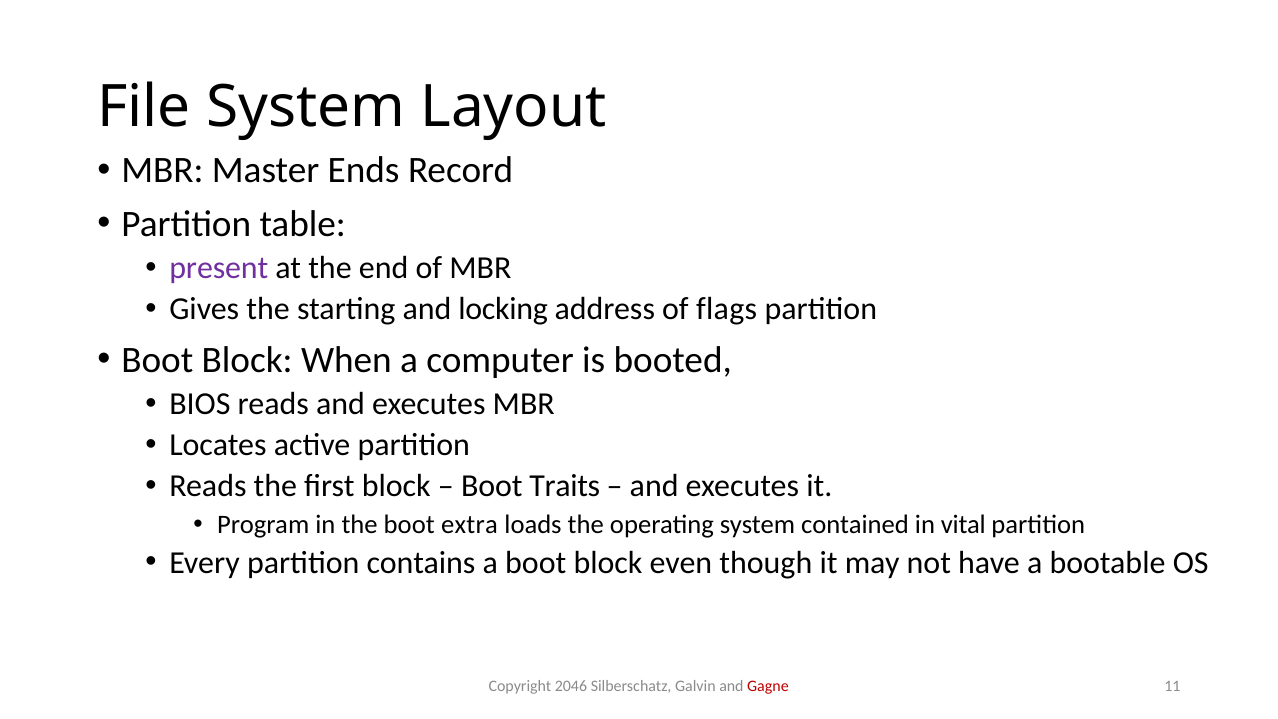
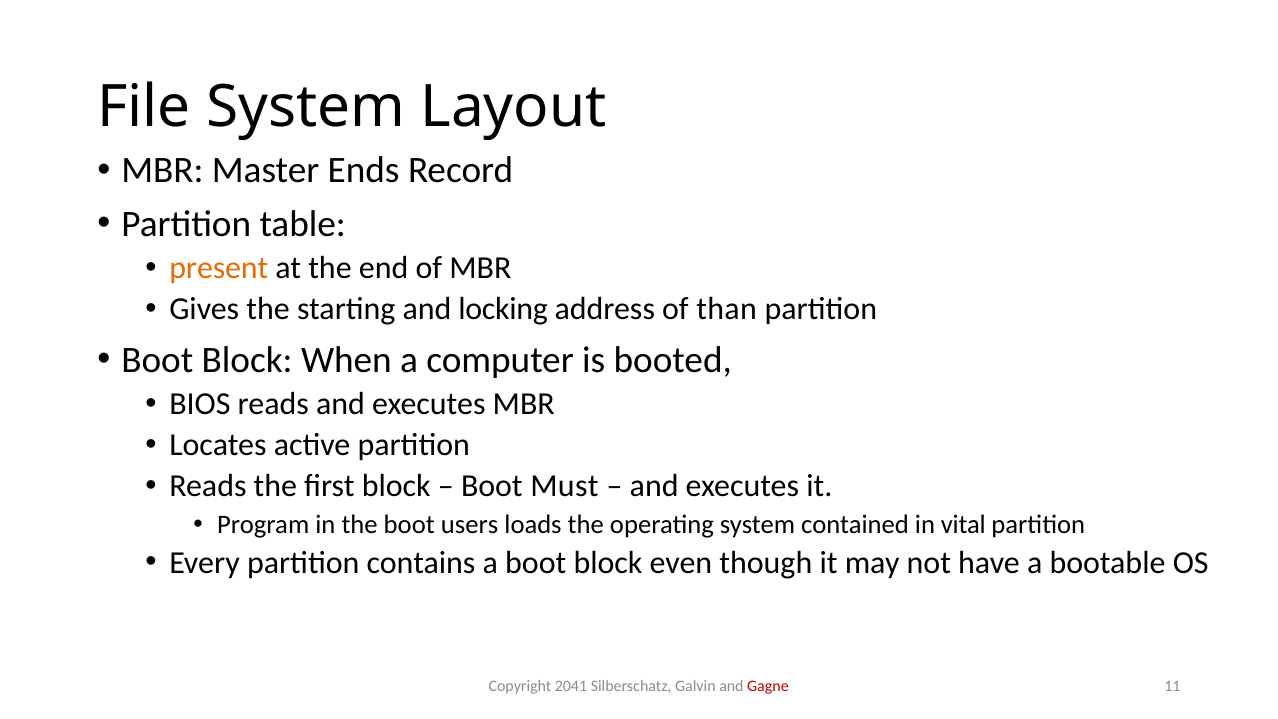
present colour: purple -> orange
flags: flags -> than
Traits: Traits -> Must
extra: extra -> users
2046: 2046 -> 2041
